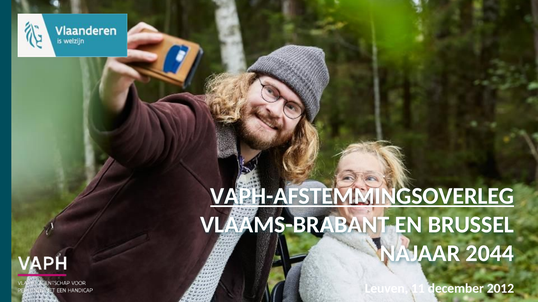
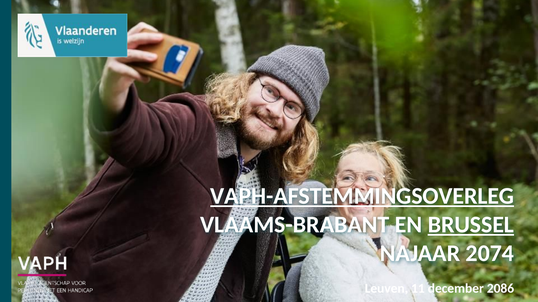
BRUSSEL underline: none -> present
2044: 2044 -> 2074
2012: 2012 -> 2086
